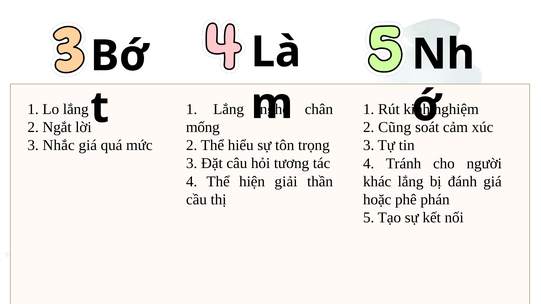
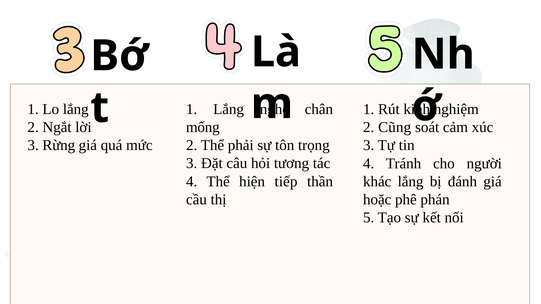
hiểu: hiểu -> phải
Nhắc: Nhắc -> Rừng
giải: giải -> tiếp
